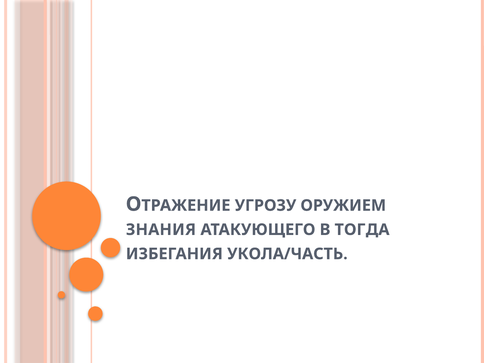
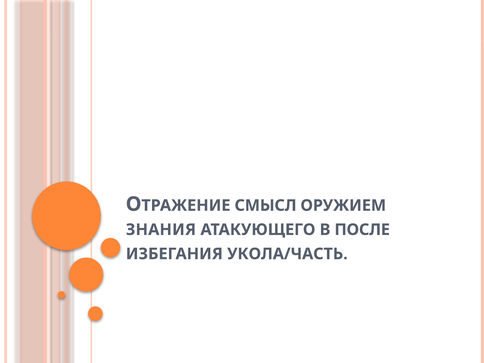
УГРОЗУ: УГРОЗУ -> СМЫСЛ
ТОГДА: ТОГДА -> ПОСЛЕ
